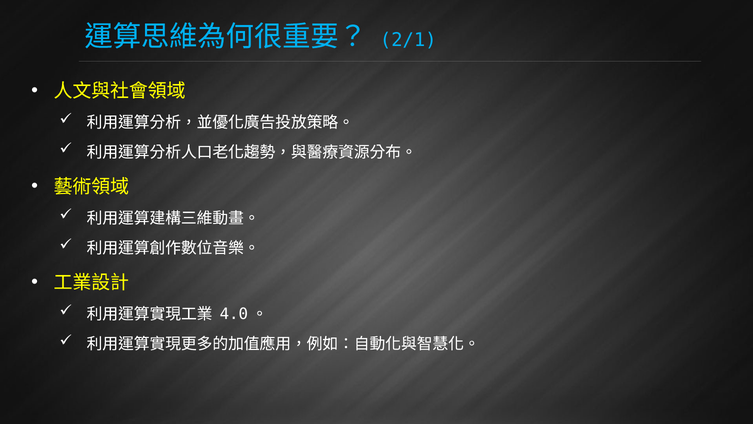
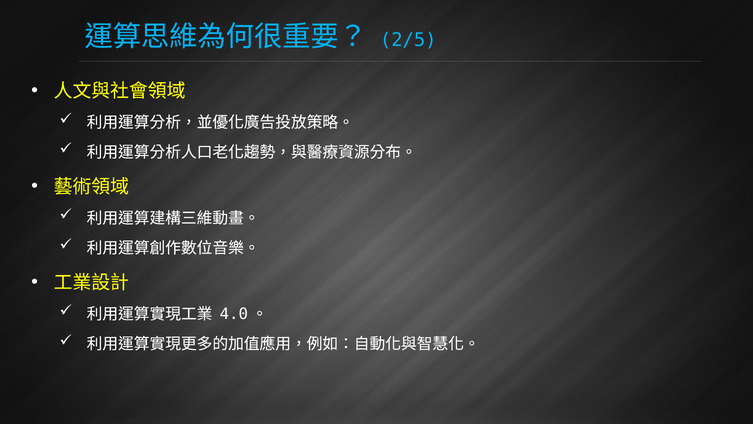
2/1: 2/1 -> 2/5
